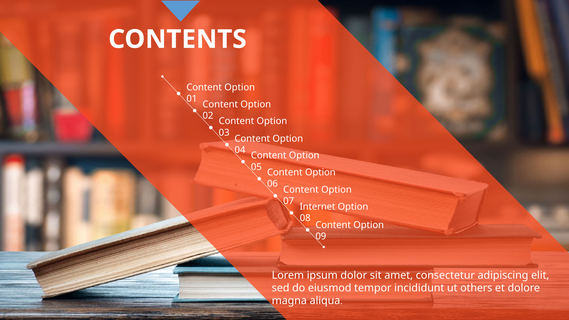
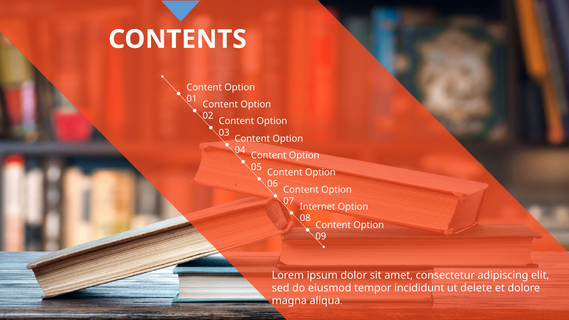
others: others -> delete
